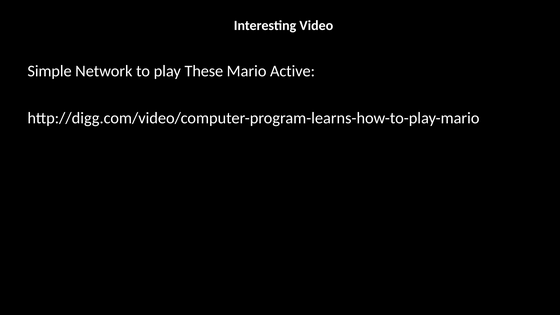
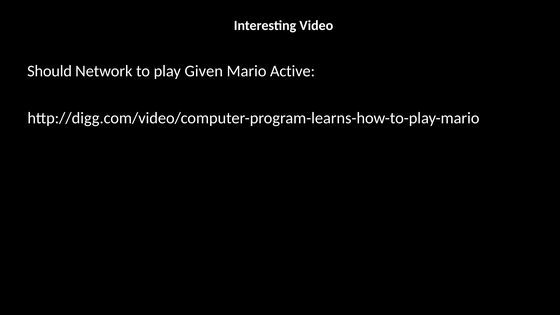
Simple: Simple -> Should
These: These -> Given
